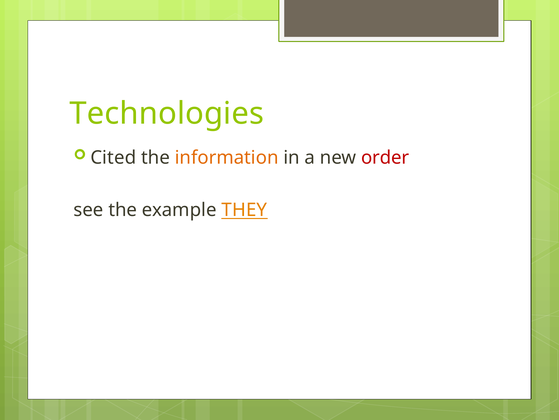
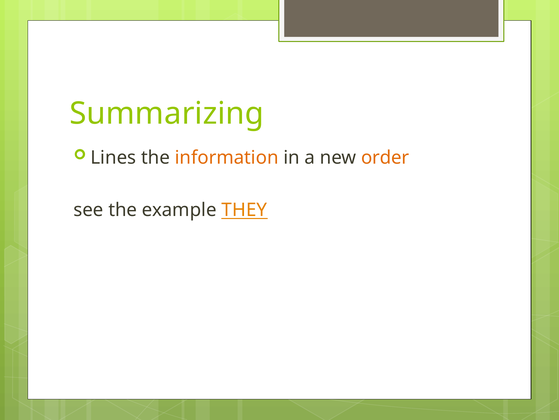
Technologies: Technologies -> Summarizing
Cited: Cited -> Lines
order colour: red -> orange
